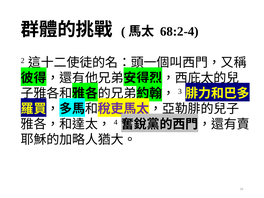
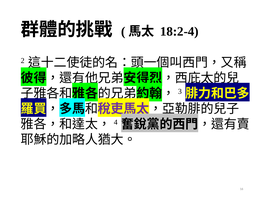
68:2-4: 68:2-4 -> 18:2-4
